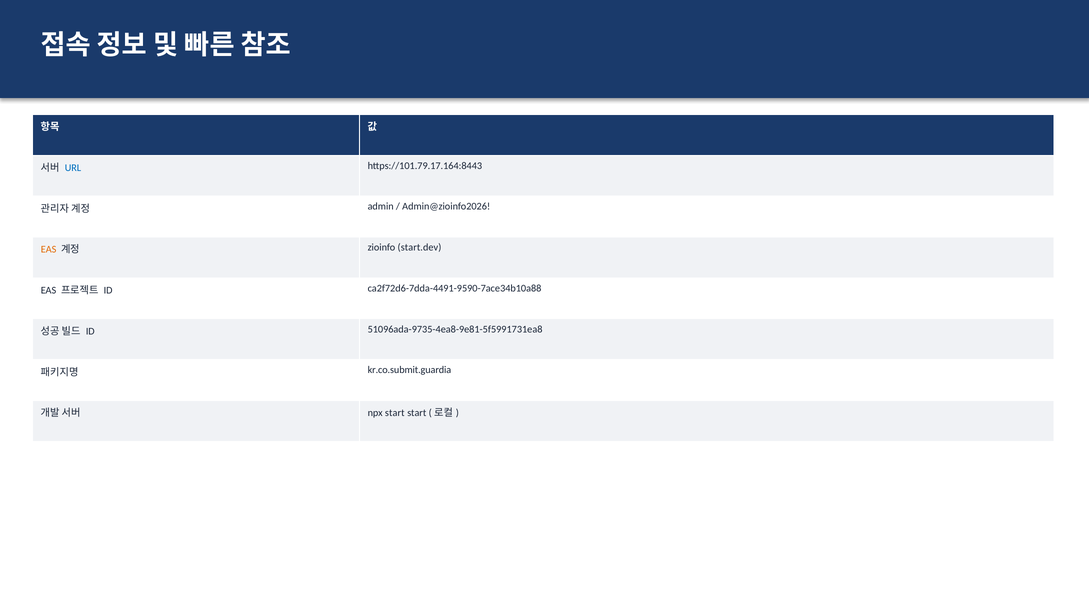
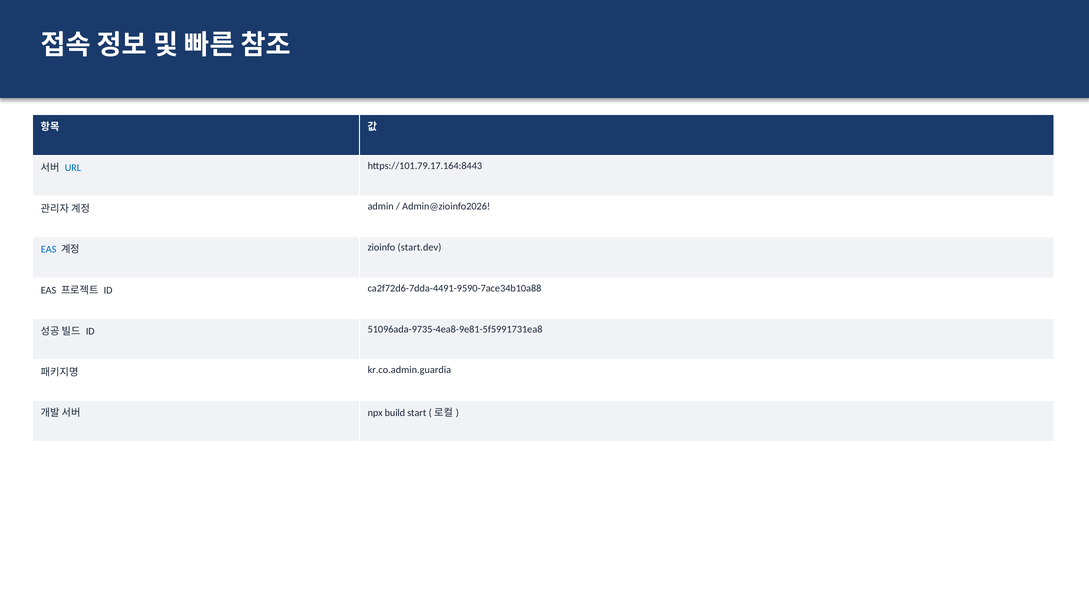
EAS at (49, 249) colour: orange -> blue
kr.co.submit.guardia: kr.co.submit.guardia -> kr.co.admin.guardia
npx start: start -> build
